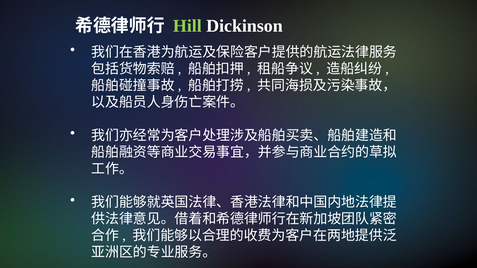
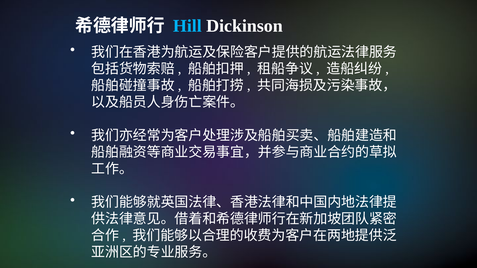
Hill colour: light green -> light blue
